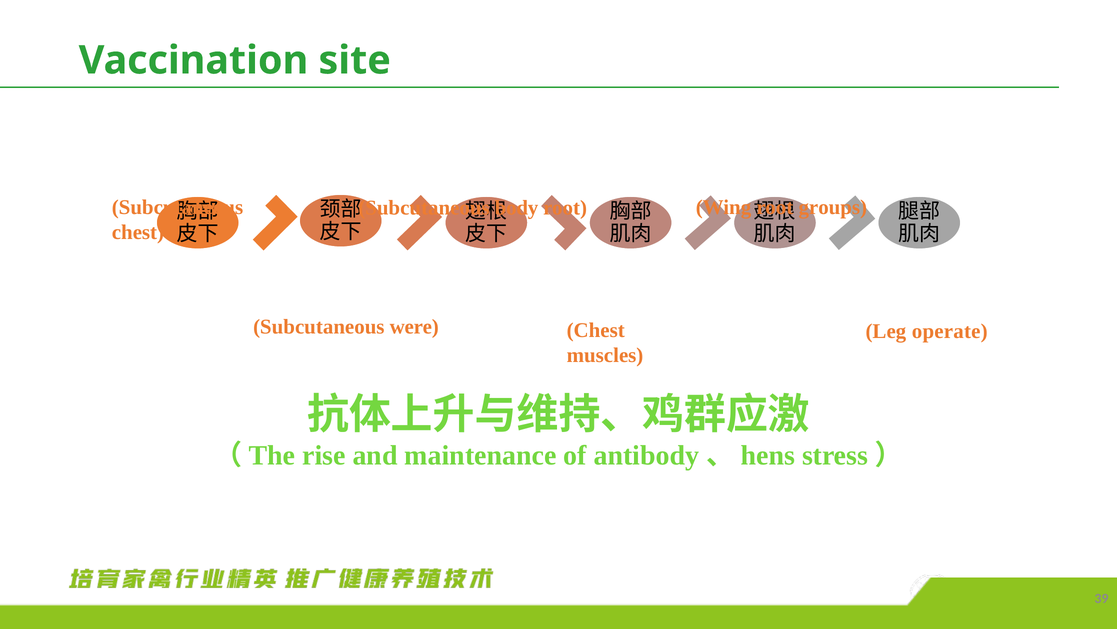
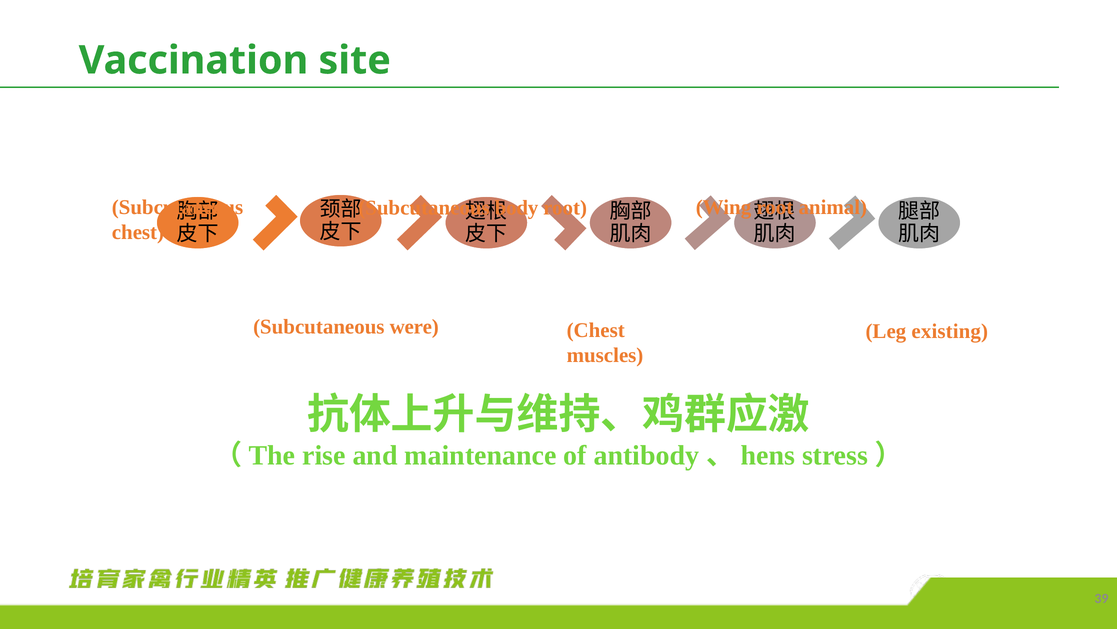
groups: groups -> animal
operate: operate -> existing
